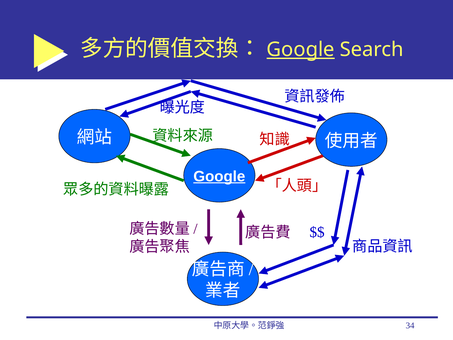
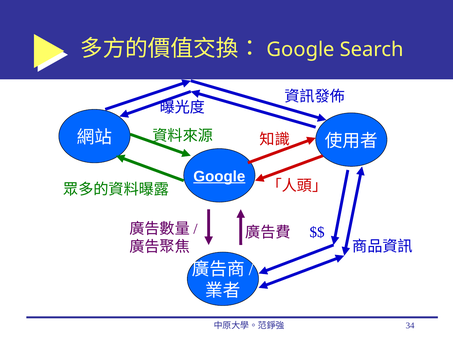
Google at (301, 50) underline: present -> none
